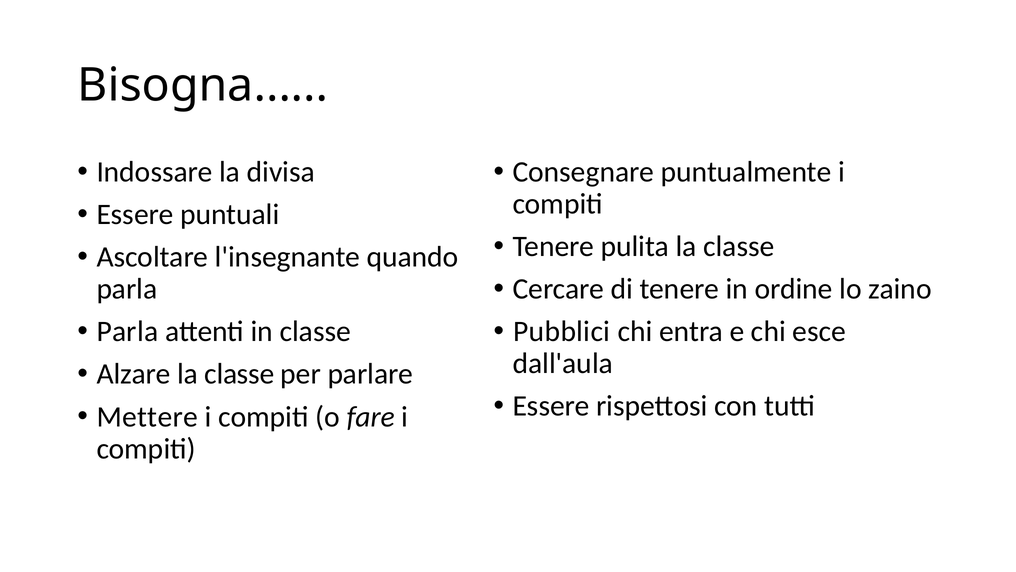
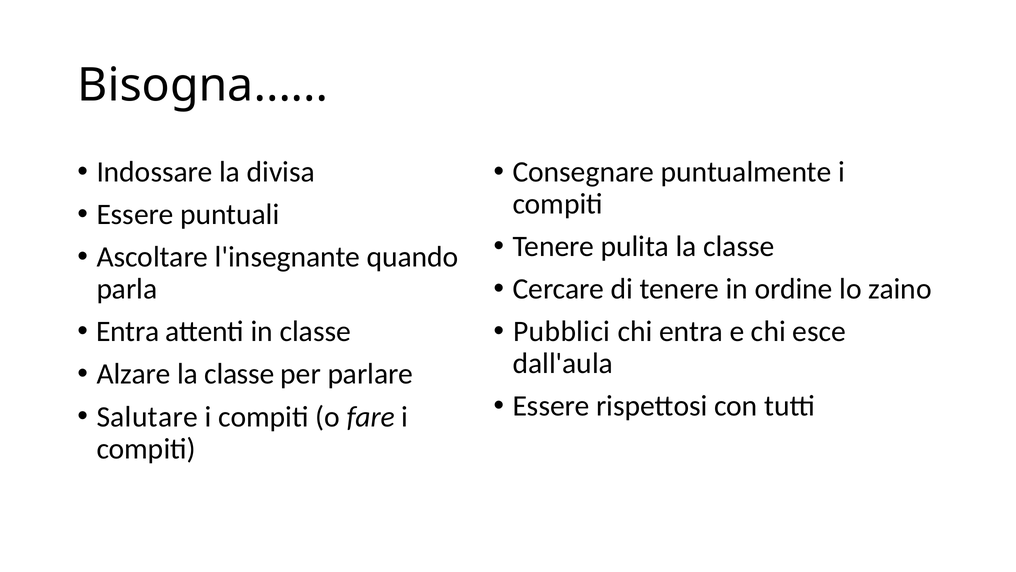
Parla at (127, 331): Parla -> Entra
Mettere: Mettere -> Salutare
